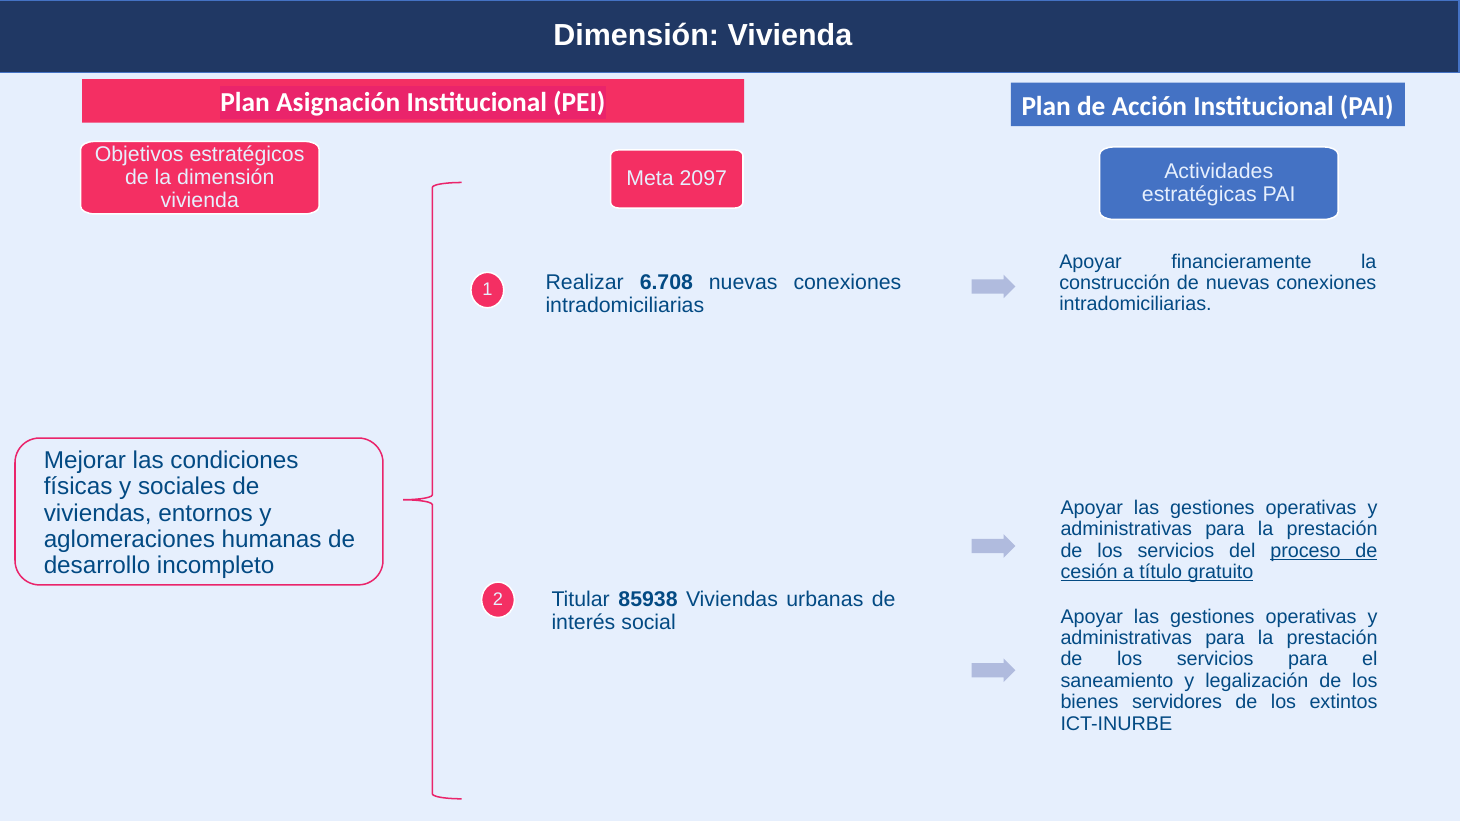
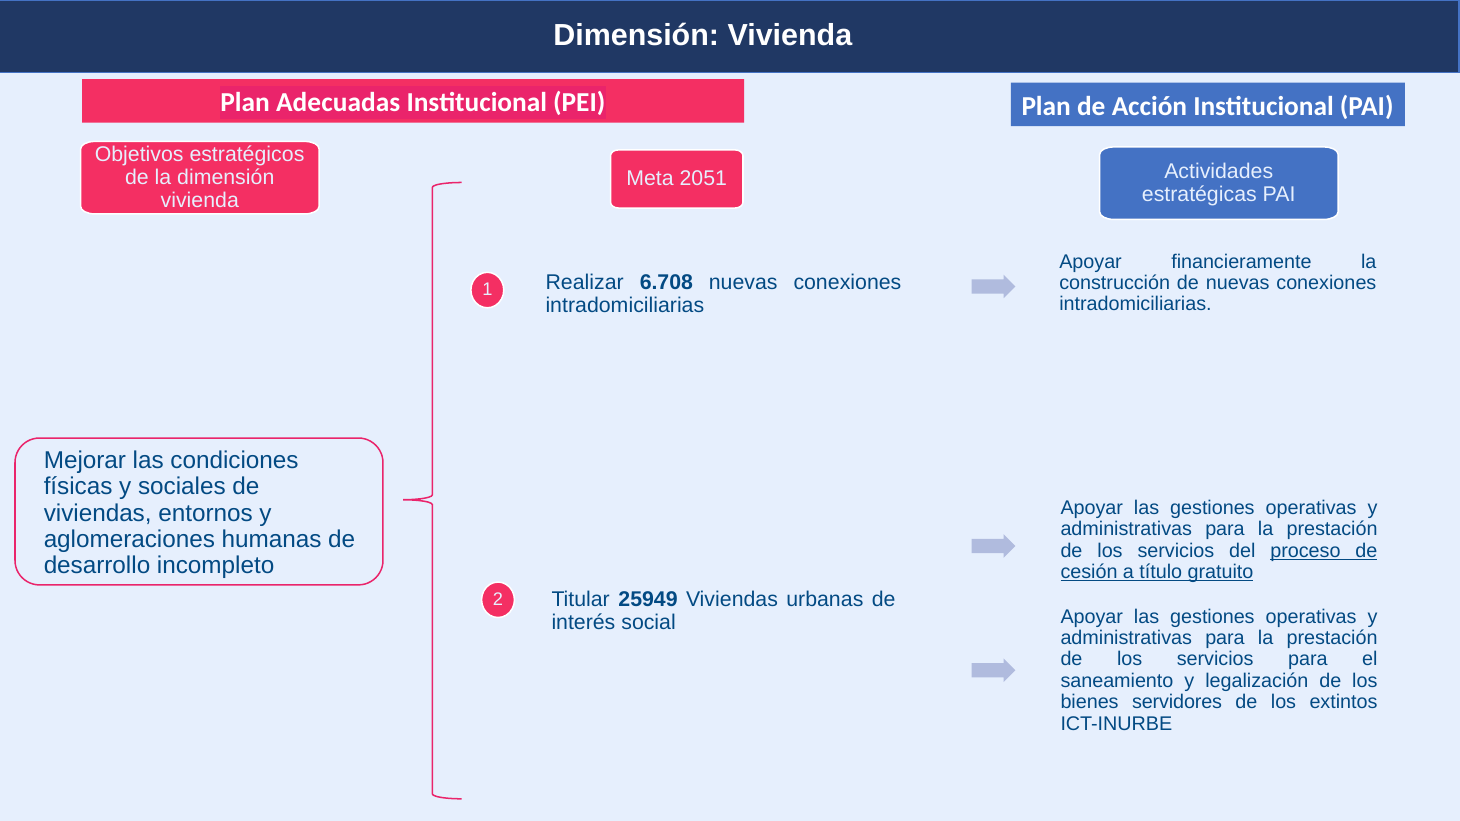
Asignación: Asignación -> Adecuadas
2097: 2097 -> 2051
85938: 85938 -> 25949
